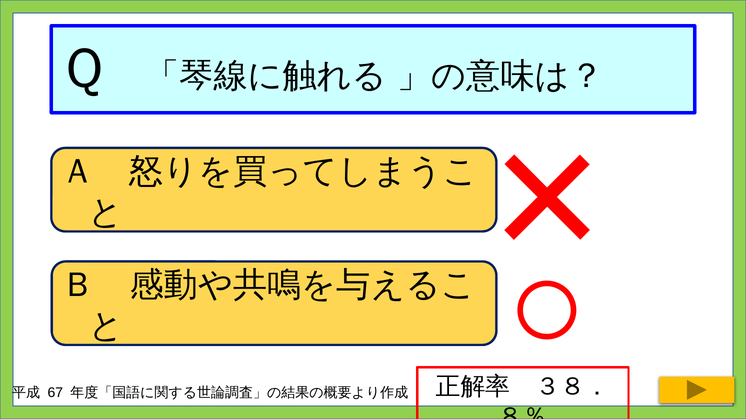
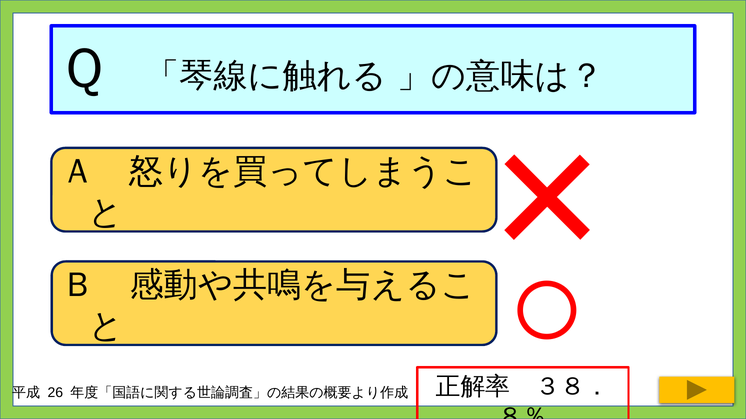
67: 67 -> 26
